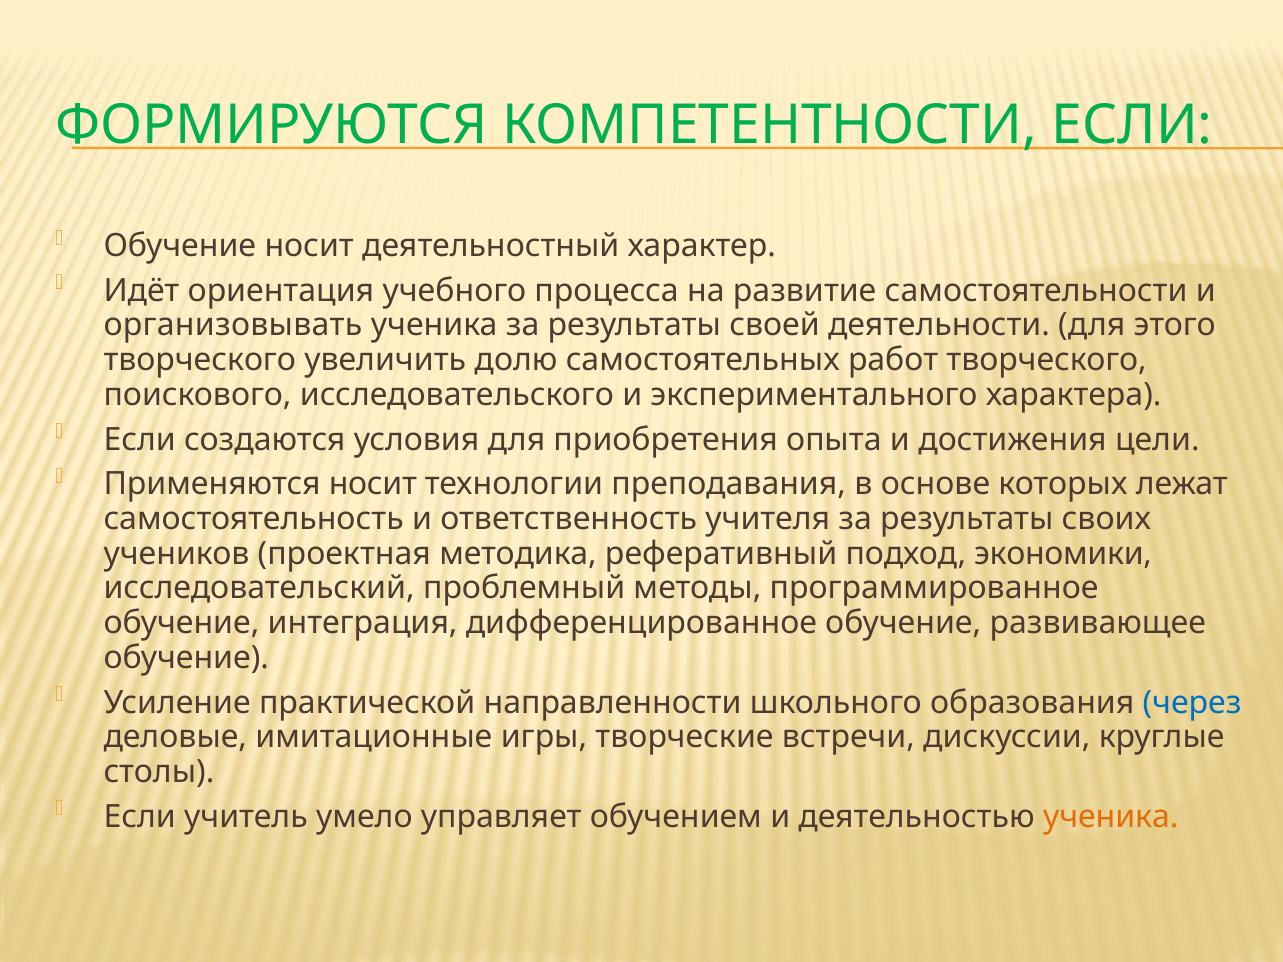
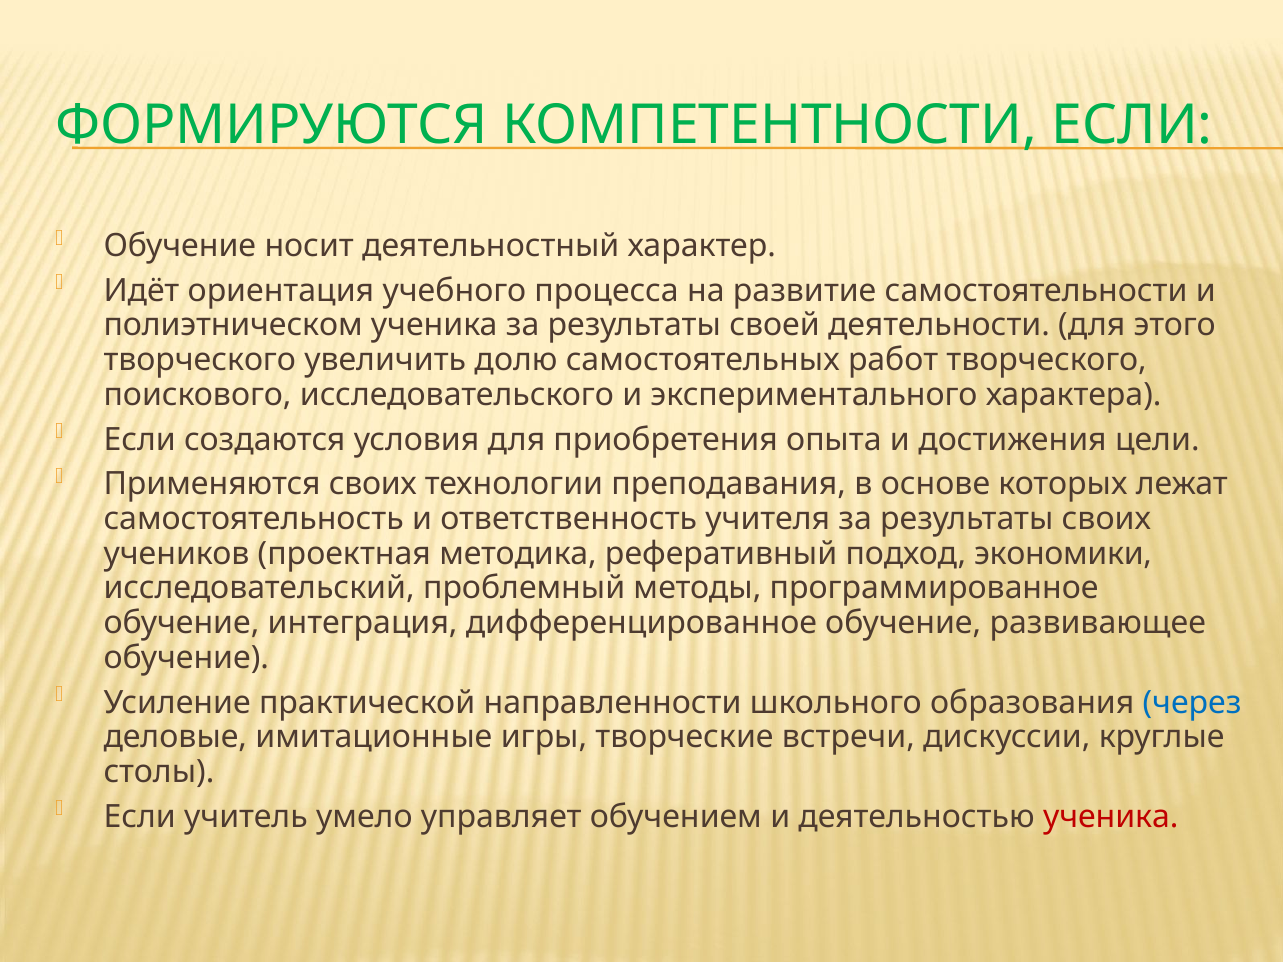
организовывать: организовывать -> полиэтническом
Применяются носит: носит -> своих
ученика at (1111, 817) colour: orange -> red
